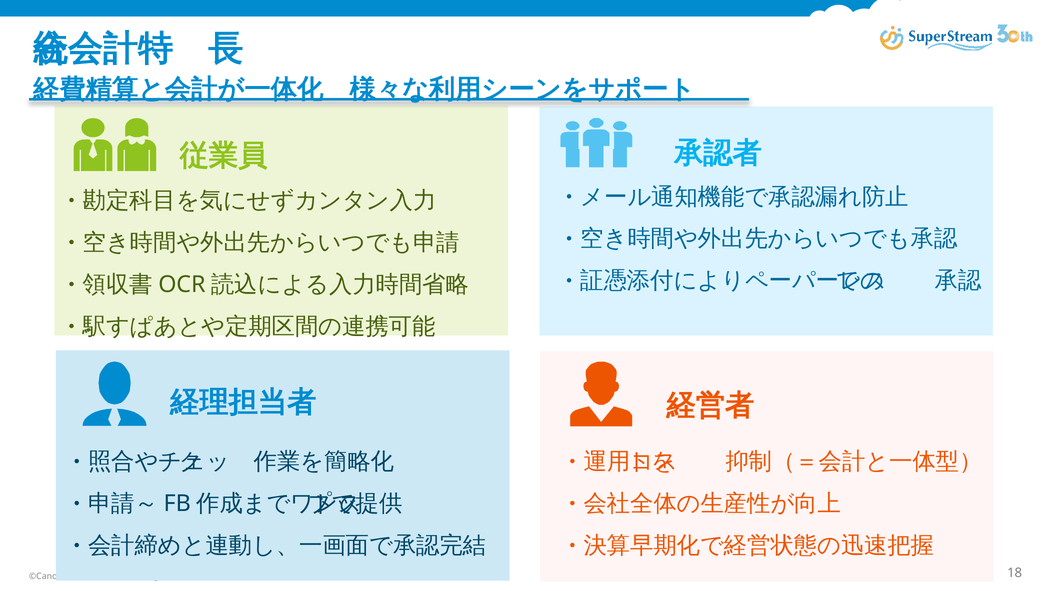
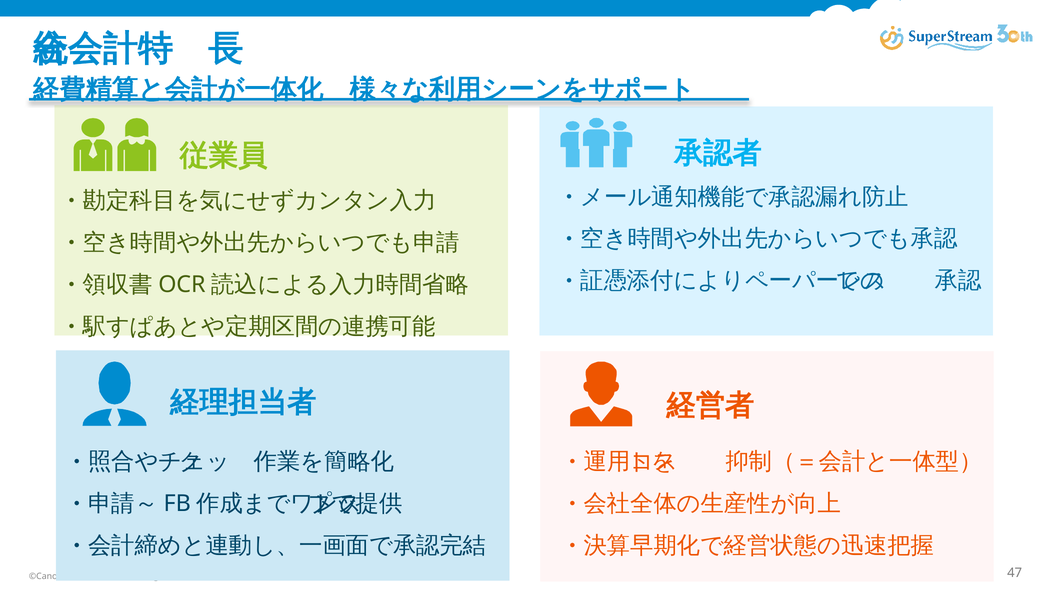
18: 18 -> 47
